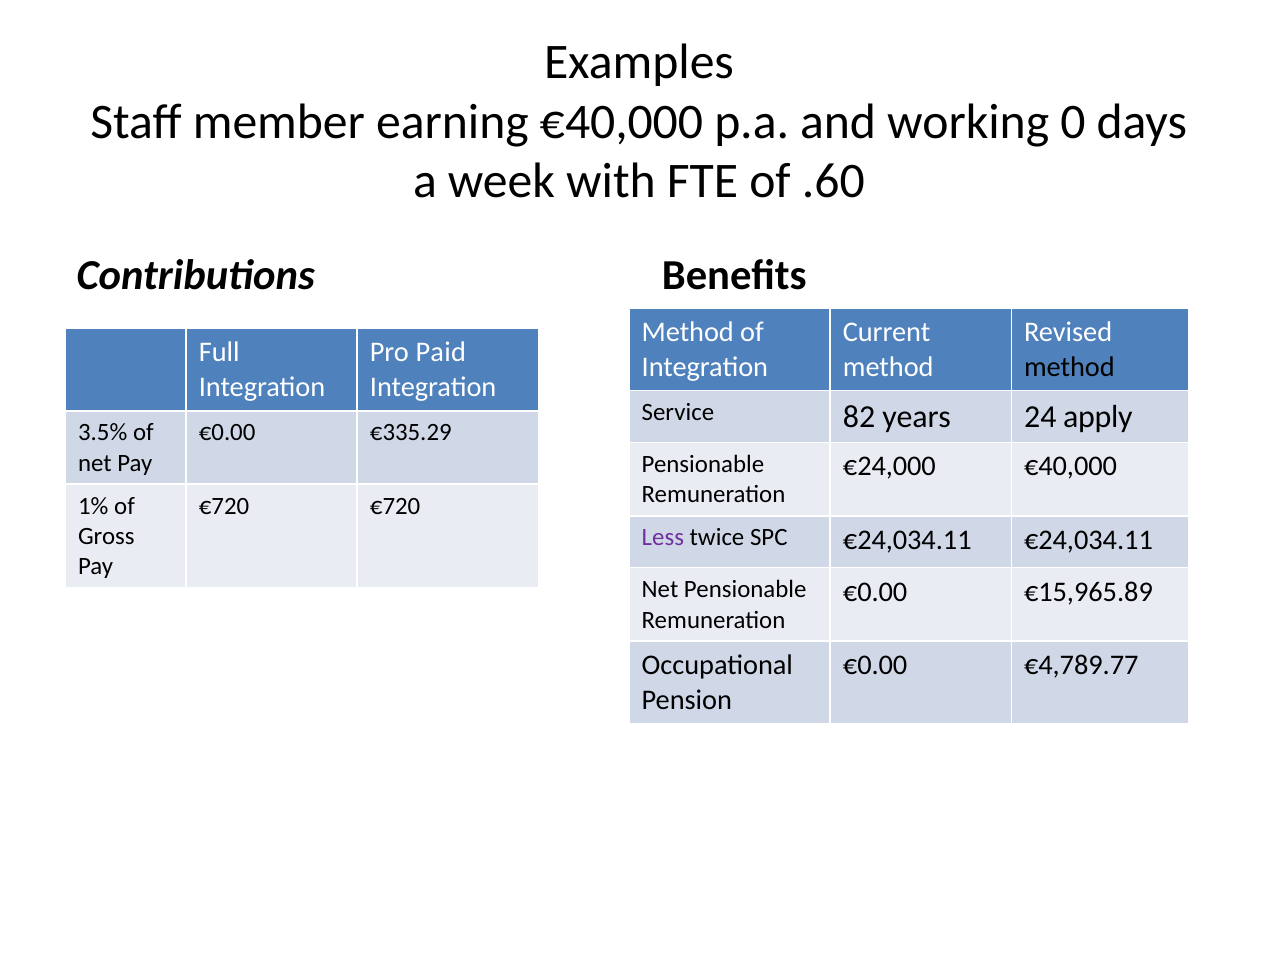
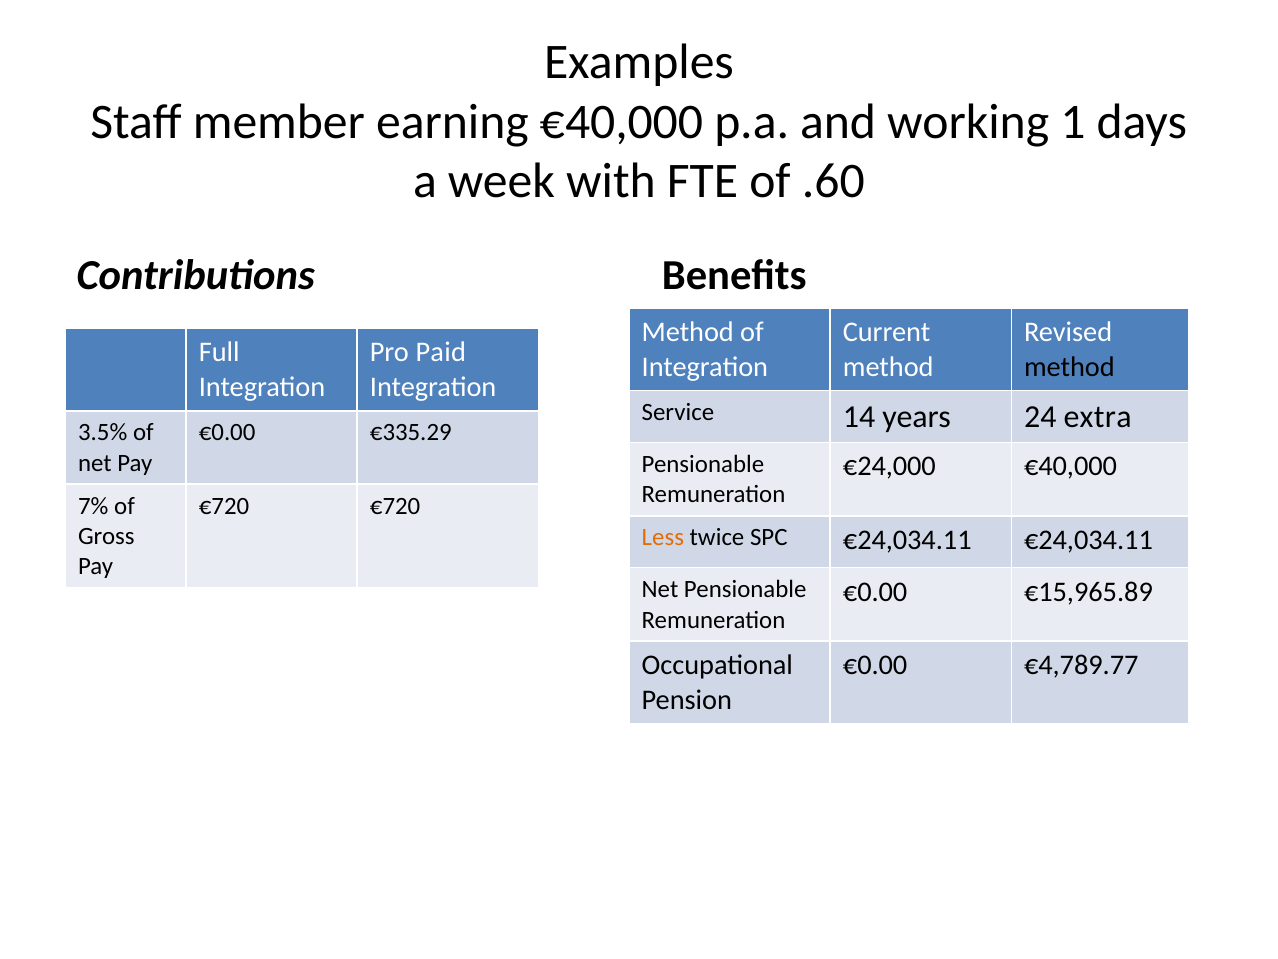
0: 0 -> 1
82: 82 -> 14
apply: apply -> extra
1%: 1% -> 7%
Less colour: purple -> orange
